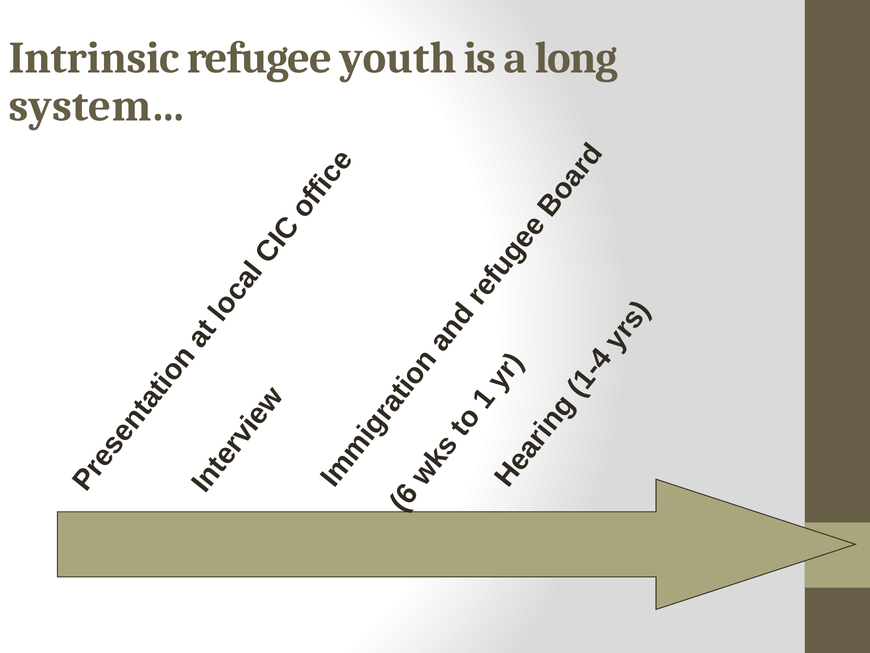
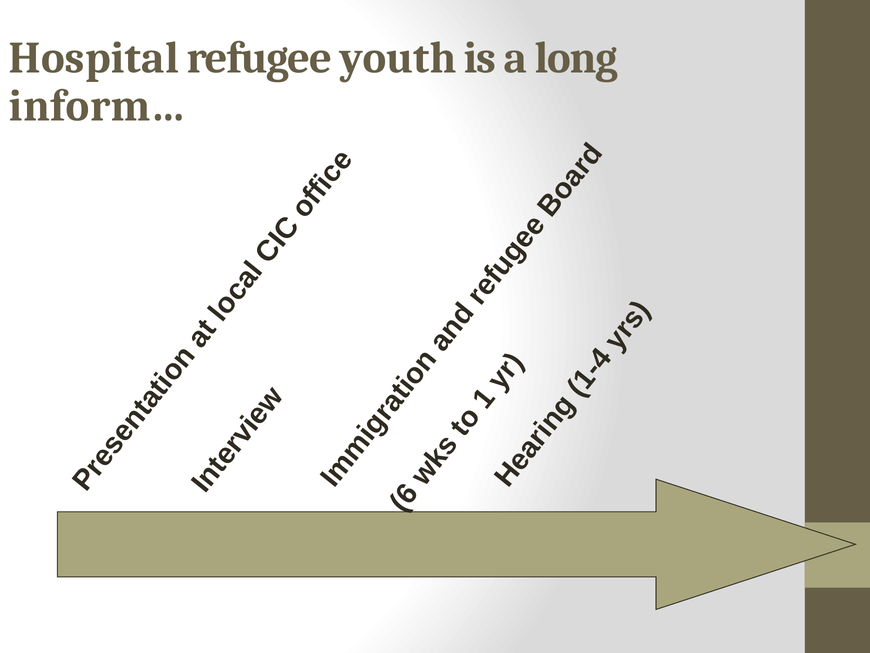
Intrinsic: Intrinsic -> Hospital
system…: system… -> inform…
